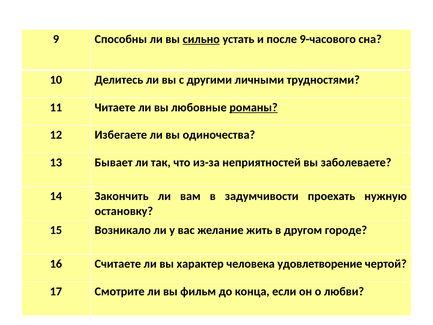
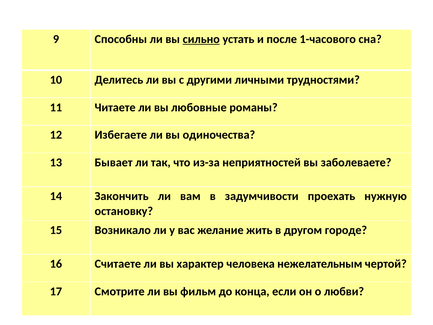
9-часового: 9-часового -> 1-часового
романы underline: present -> none
удовлетворение: удовлетворение -> нежелательным
